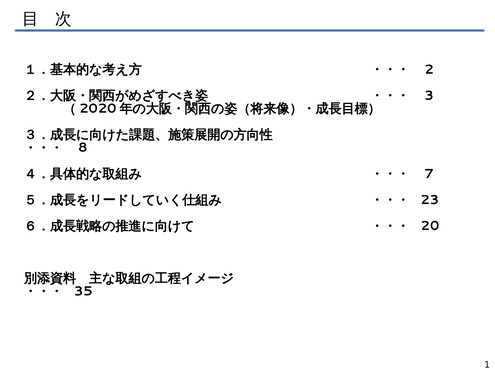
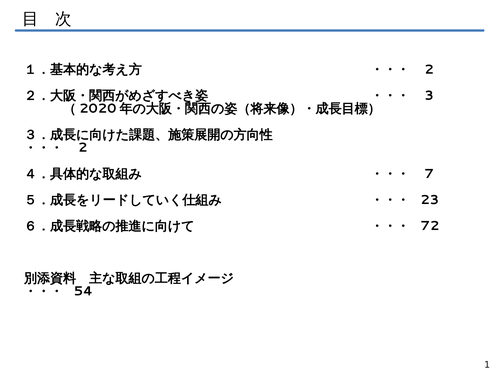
8 at (83, 148): 8 -> 2
20: 20 -> 72
35: 35 -> 54
